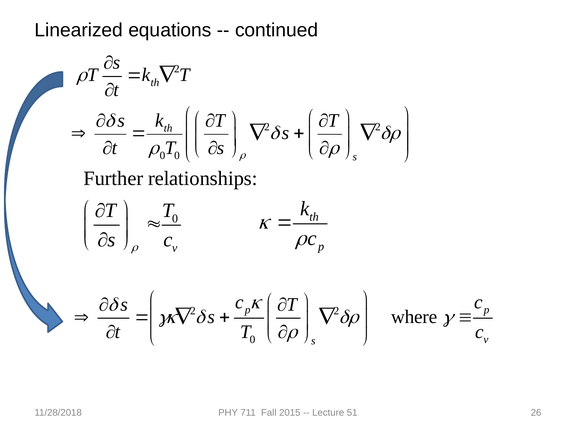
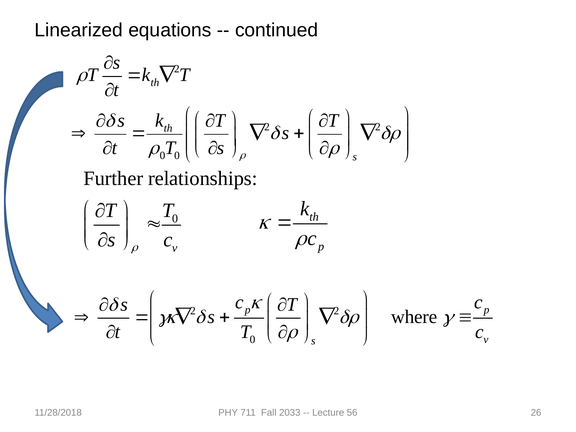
2015: 2015 -> 2033
51: 51 -> 56
